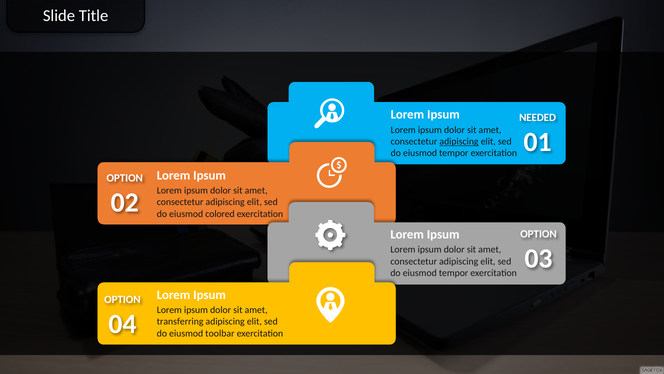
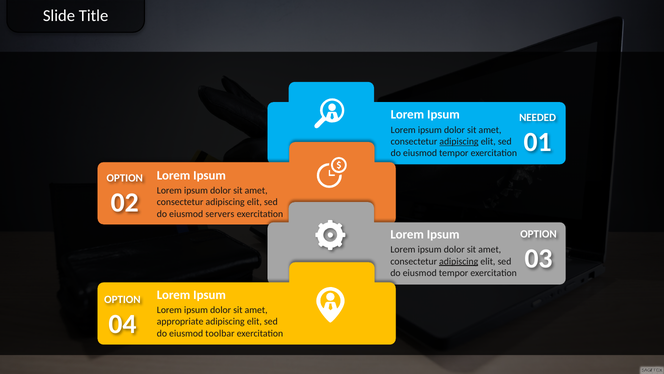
colored: colored -> servers
adipiscing at (459, 261) underline: none -> present
transferring: transferring -> appropriate
